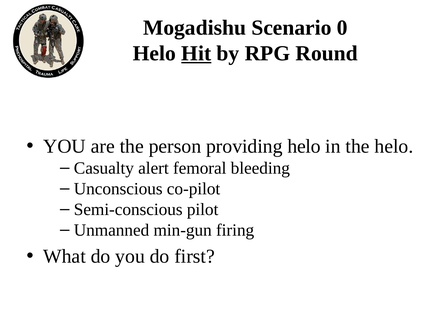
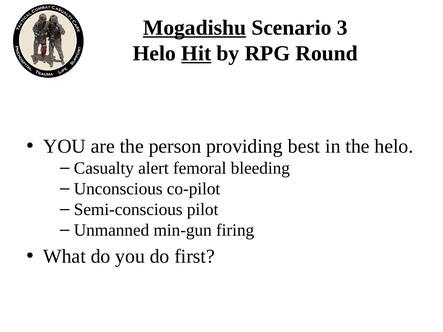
Mogadishu underline: none -> present
0: 0 -> 3
providing helo: helo -> best
